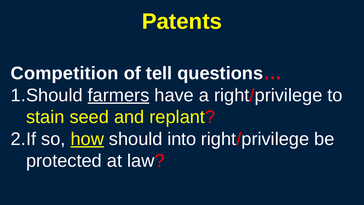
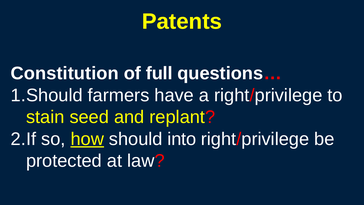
Competition: Competition -> Constitution
tell: tell -> full
farmers underline: present -> none
